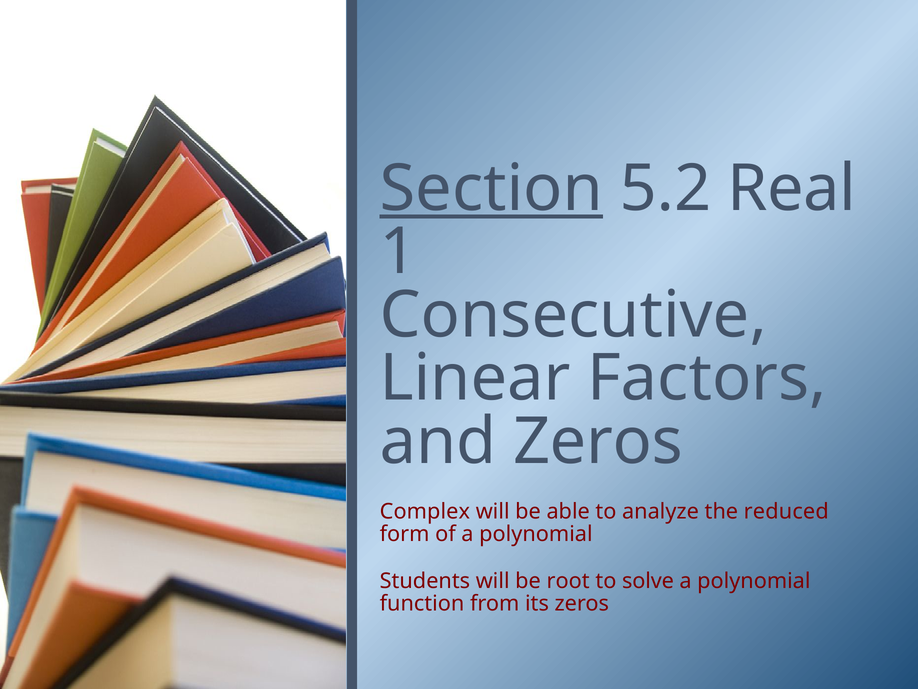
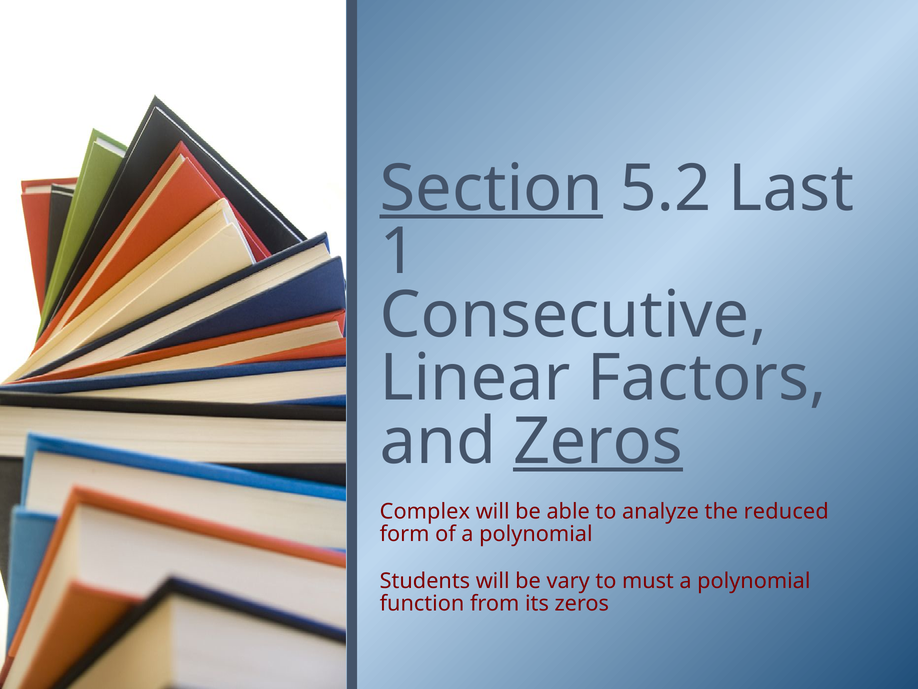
Real: Real -> Last
Zeros at (598, 441) underline: none -> present
root: root -> vary
solve: solve -> must
